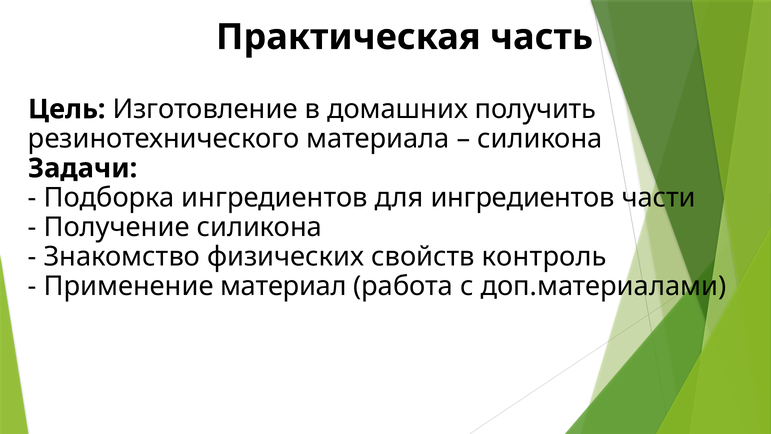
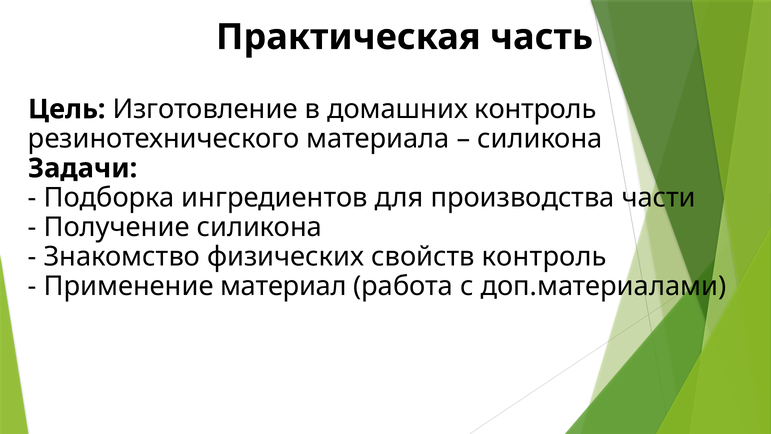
домашних получить: получить -> контроль
для ингредиентов: ингредиентов -> производства
